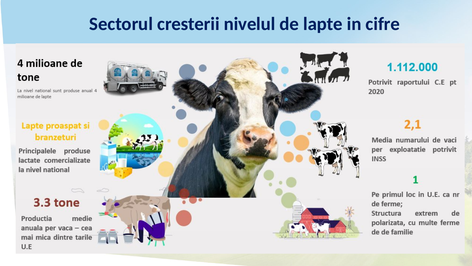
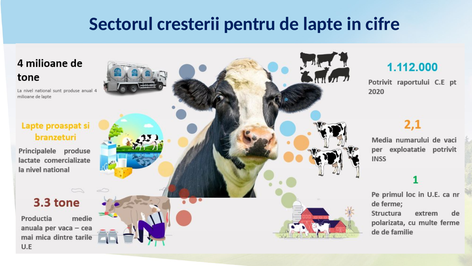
nivelul: nivelul -> pentru
